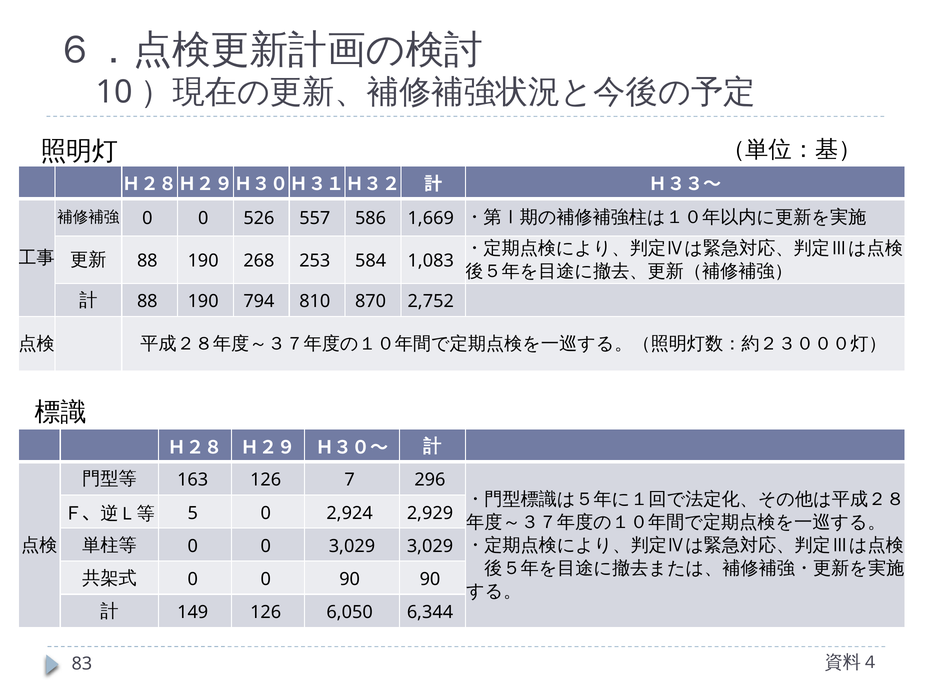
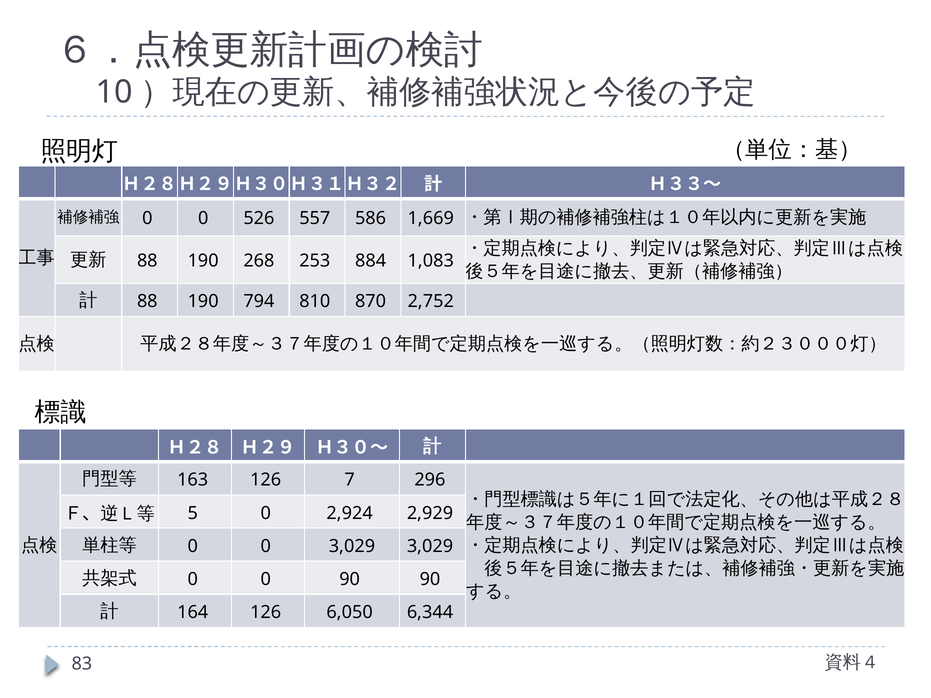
584: 584 -> 884
149: 149 -> 164
